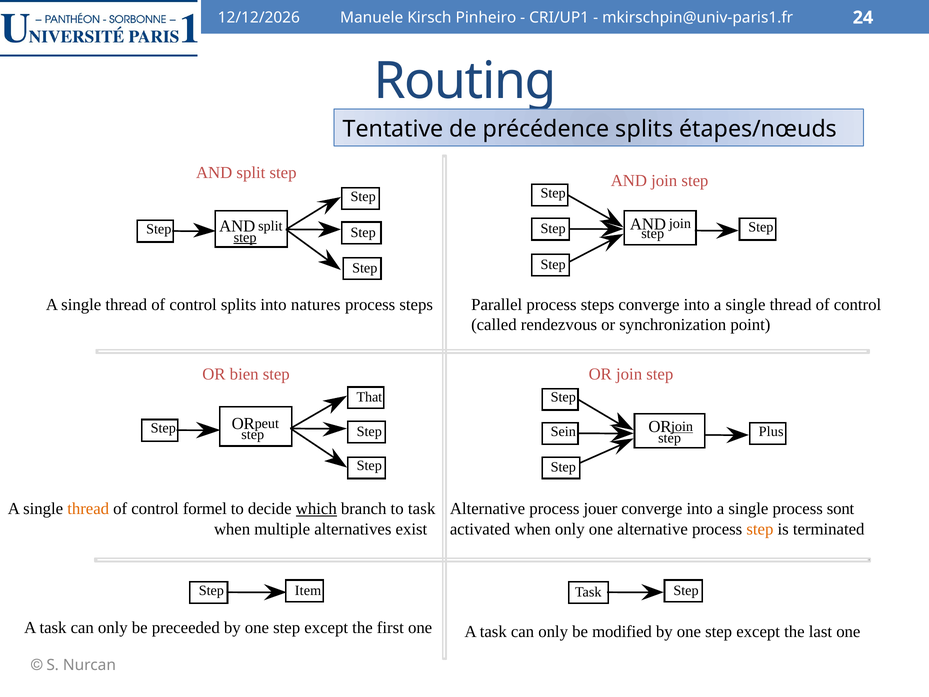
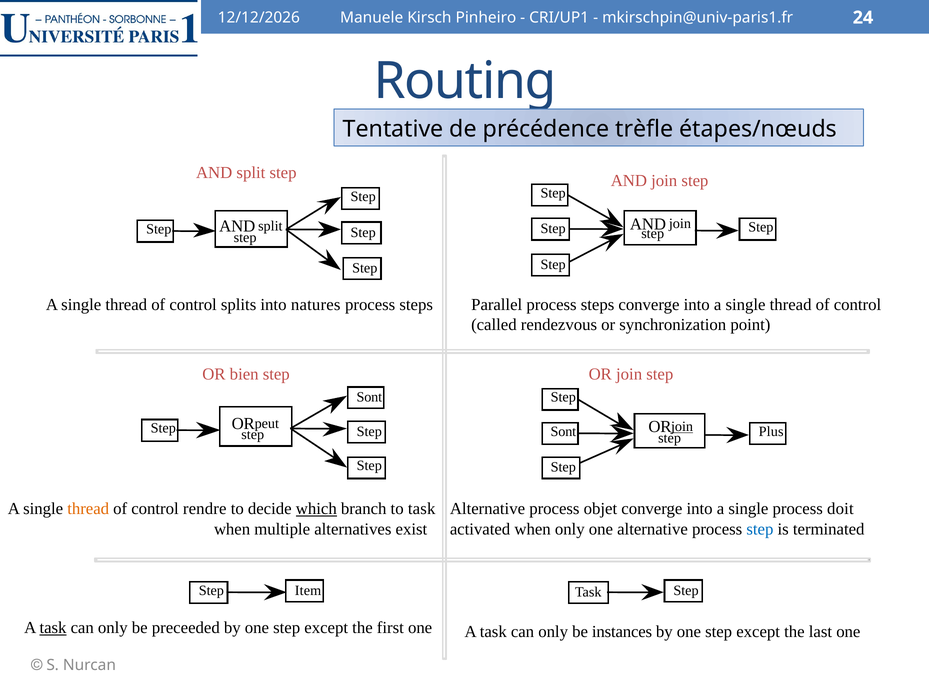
précédence splits: splits -> trèfle
step at (245, 237) underline: present -> none
That at (369, 397): That -> Sont
Sein at (563, 431): Sein -> Sont
formel: formel -> rendre
jouer: jouer -> objet
sont: sont -> doit
step at (760, 529) colour: orange -> blue
task at (53, 627) underline: none -> present
modified: modified -> instances
